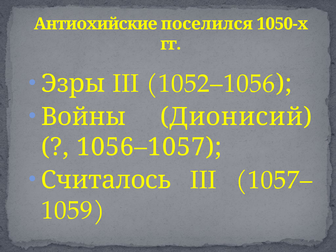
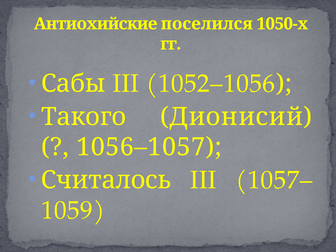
Эзры: Эзры -> Сабы
Войны: Войны -> Такого
